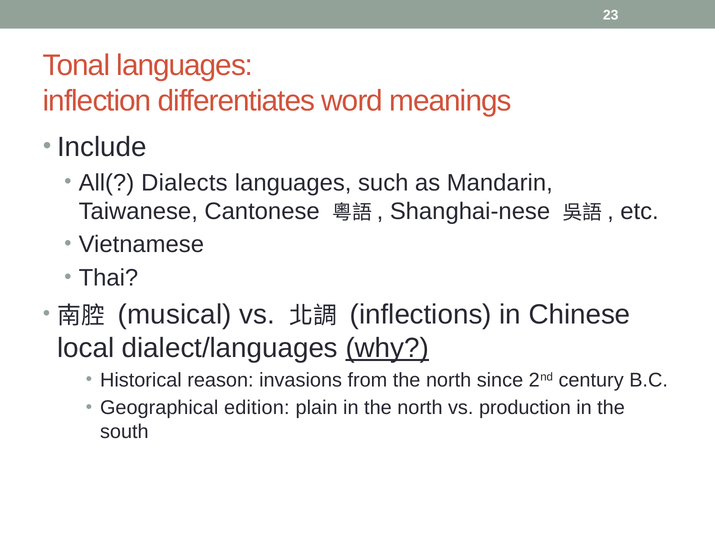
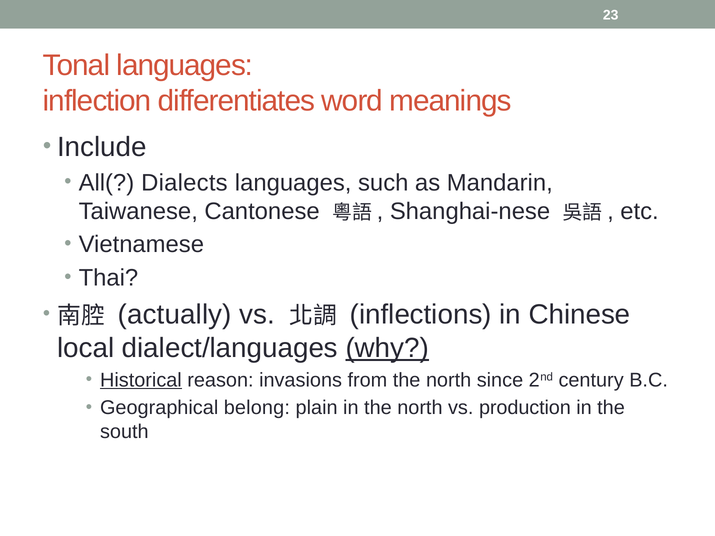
musical: musical -> actually
Historical underline: none -> present
edition: edition -> belong
